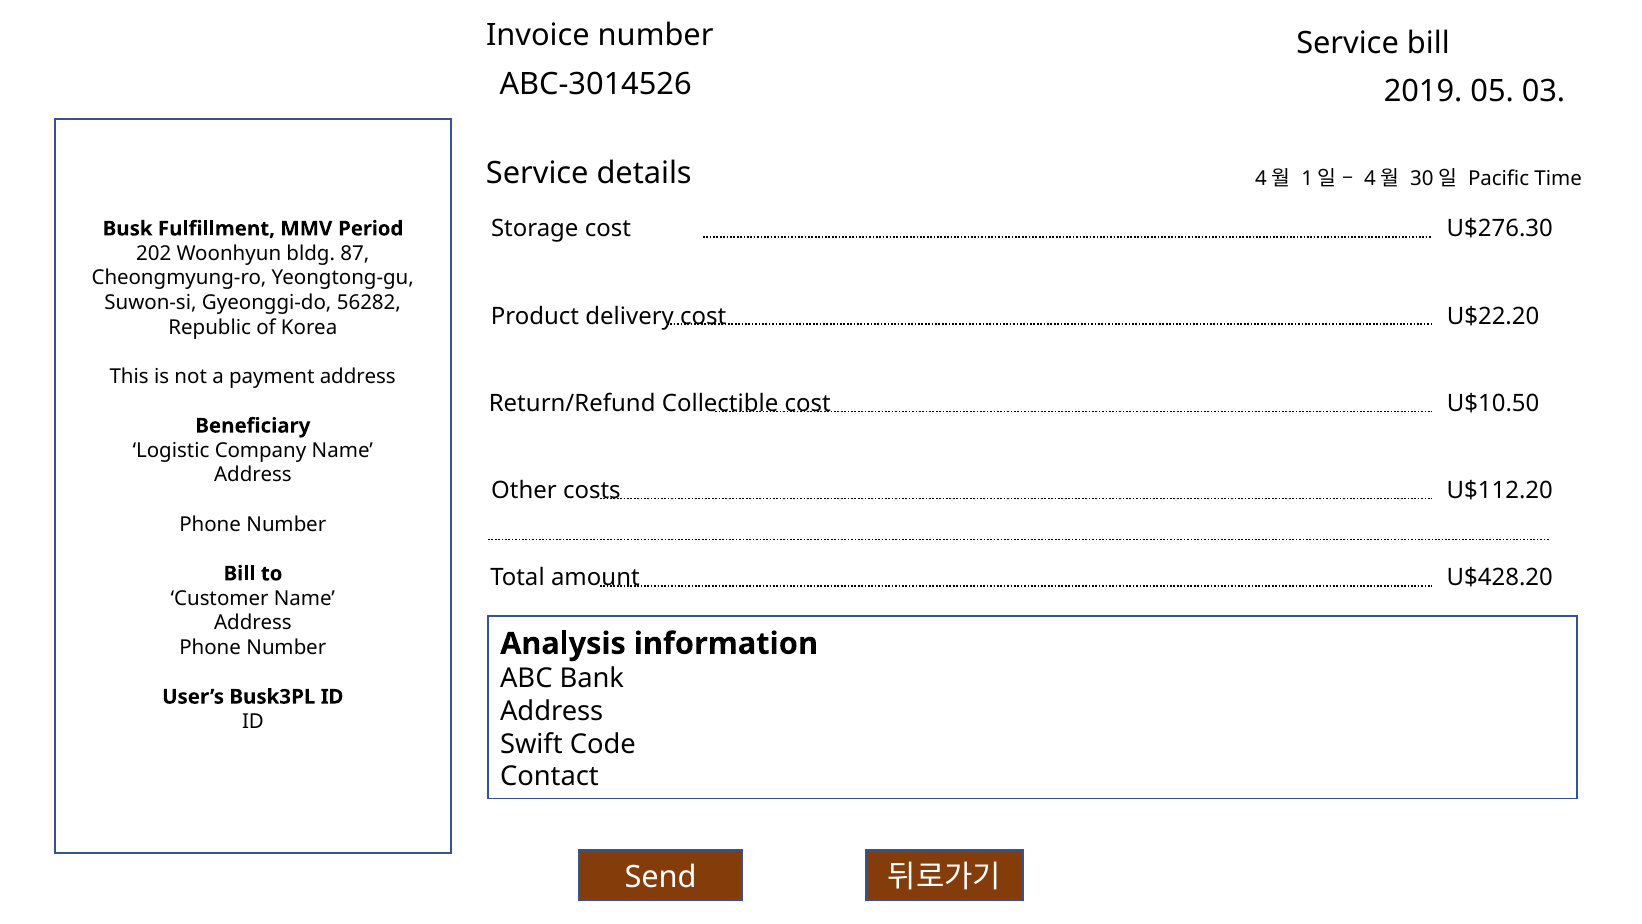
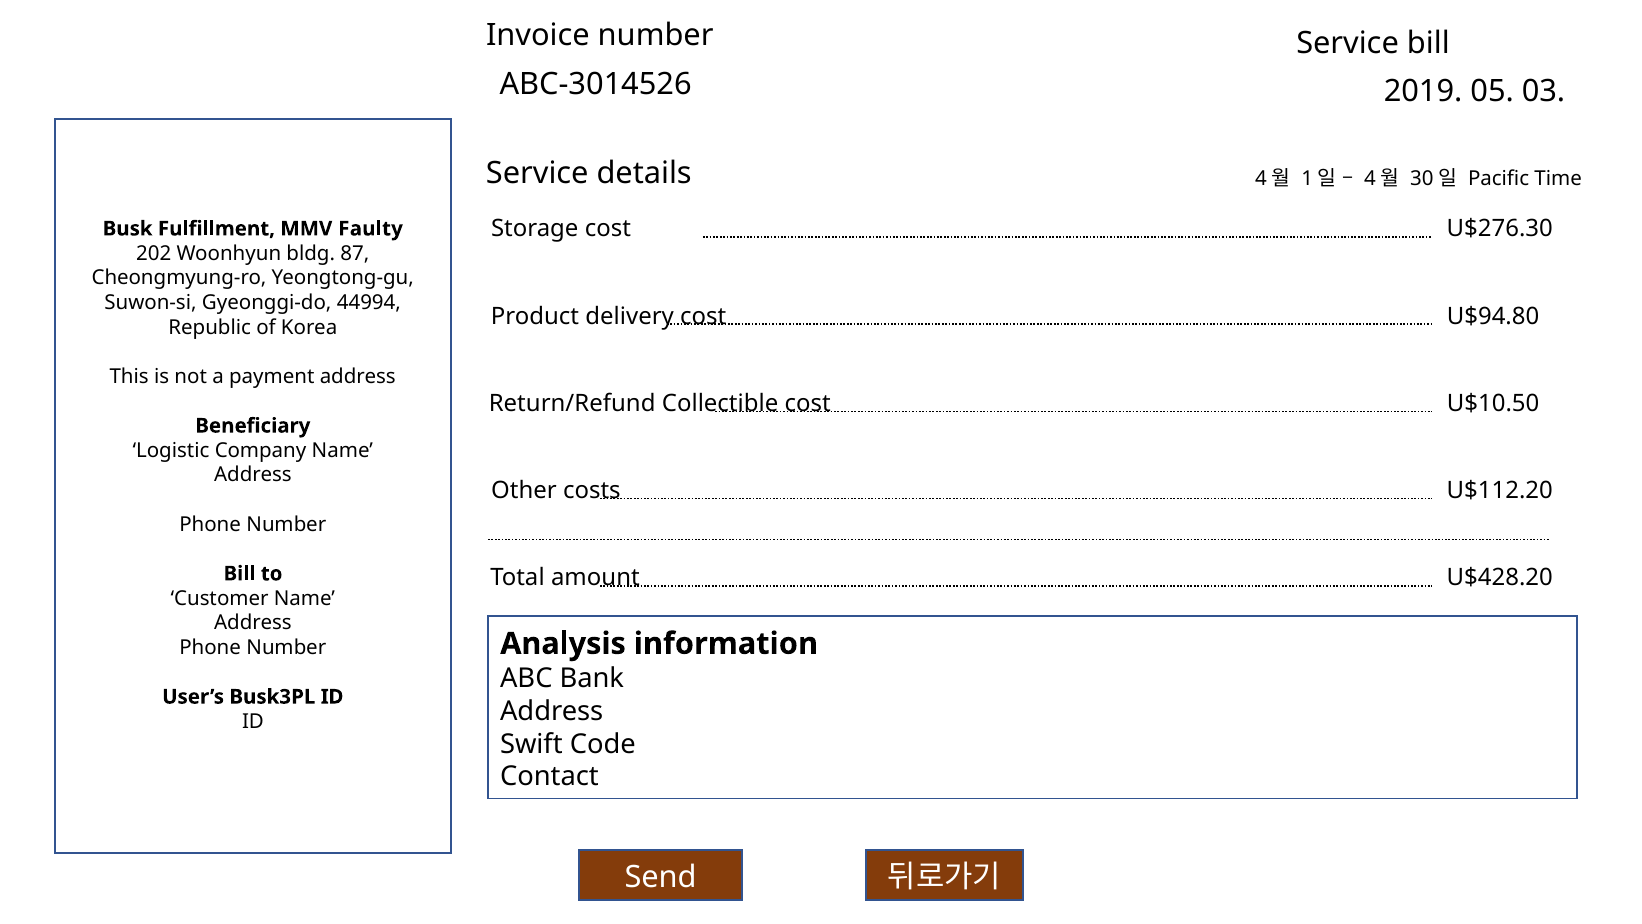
Period: Period -> Faulty
56282: 56282 -> 44994
U$22.20: U$22.20 -> U$94.80
